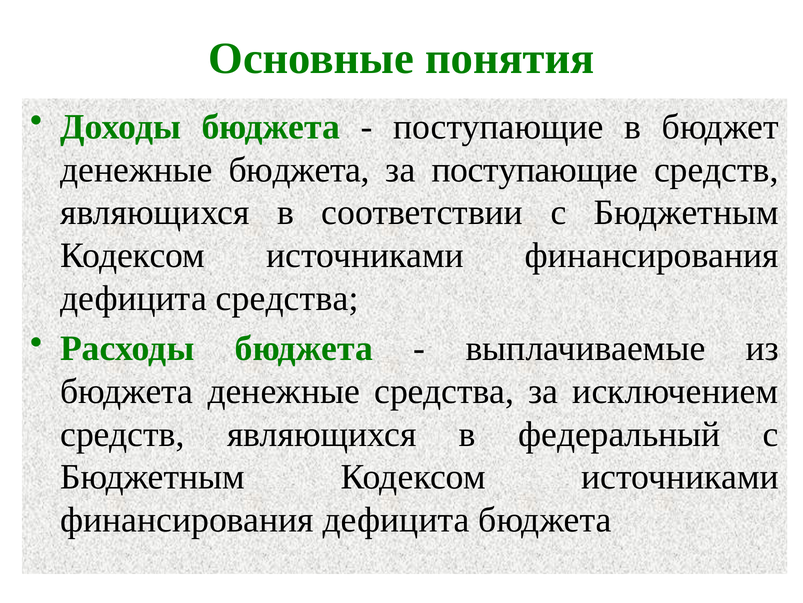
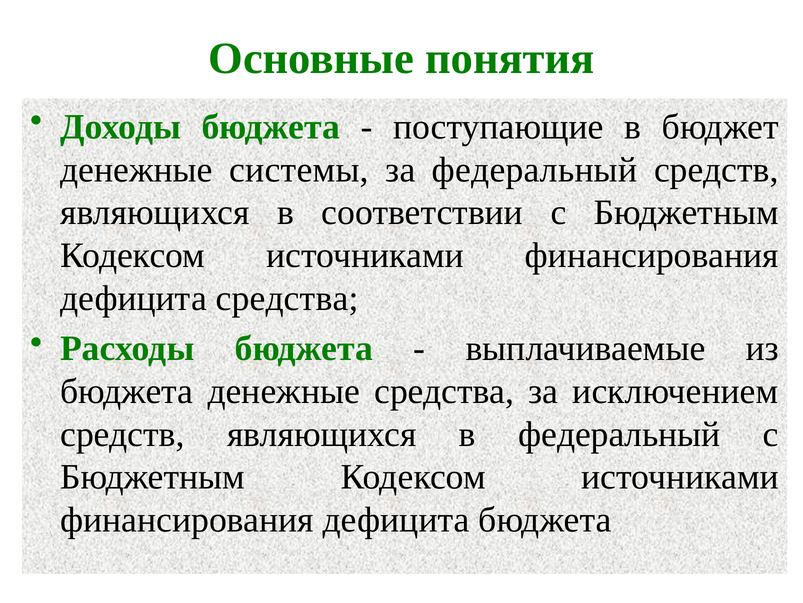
денежные бюджета: бюджета -> системы
за поступающие: поступающие -> федеральный
